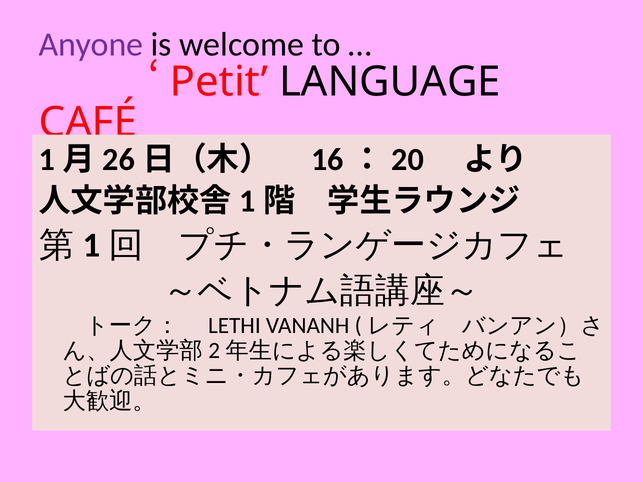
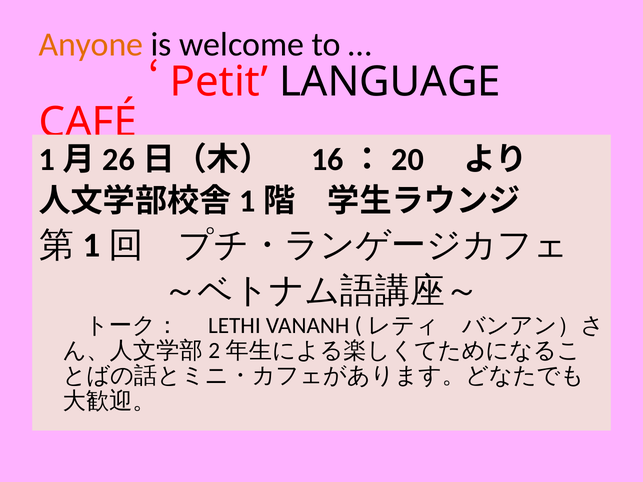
Anyone colour: purple -> orange
